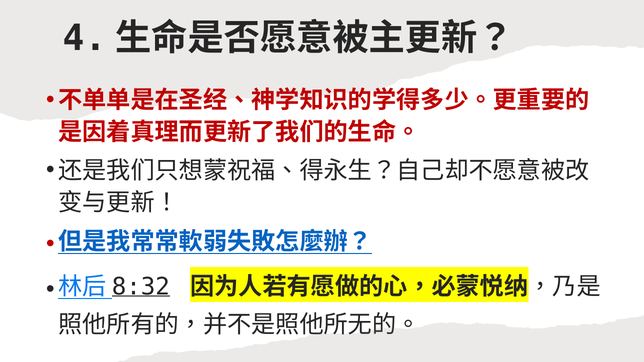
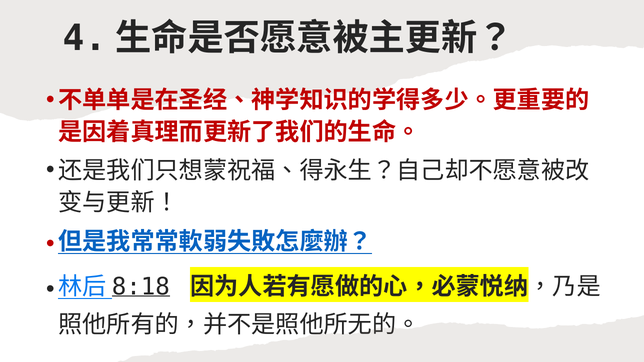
8:32: 8:32 -> 8:18
